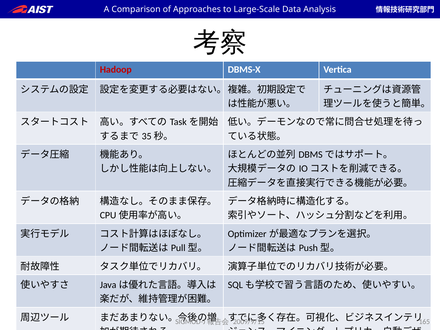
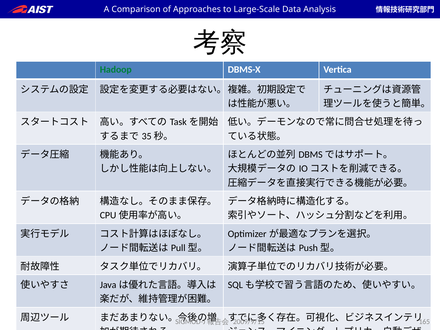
Hadoop colour: red -> green
